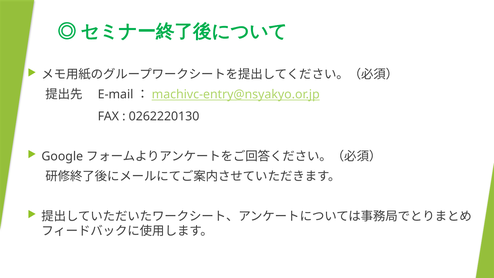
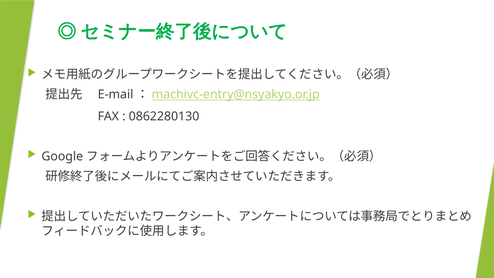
0262220130: 0262220130 -> 0862280130
